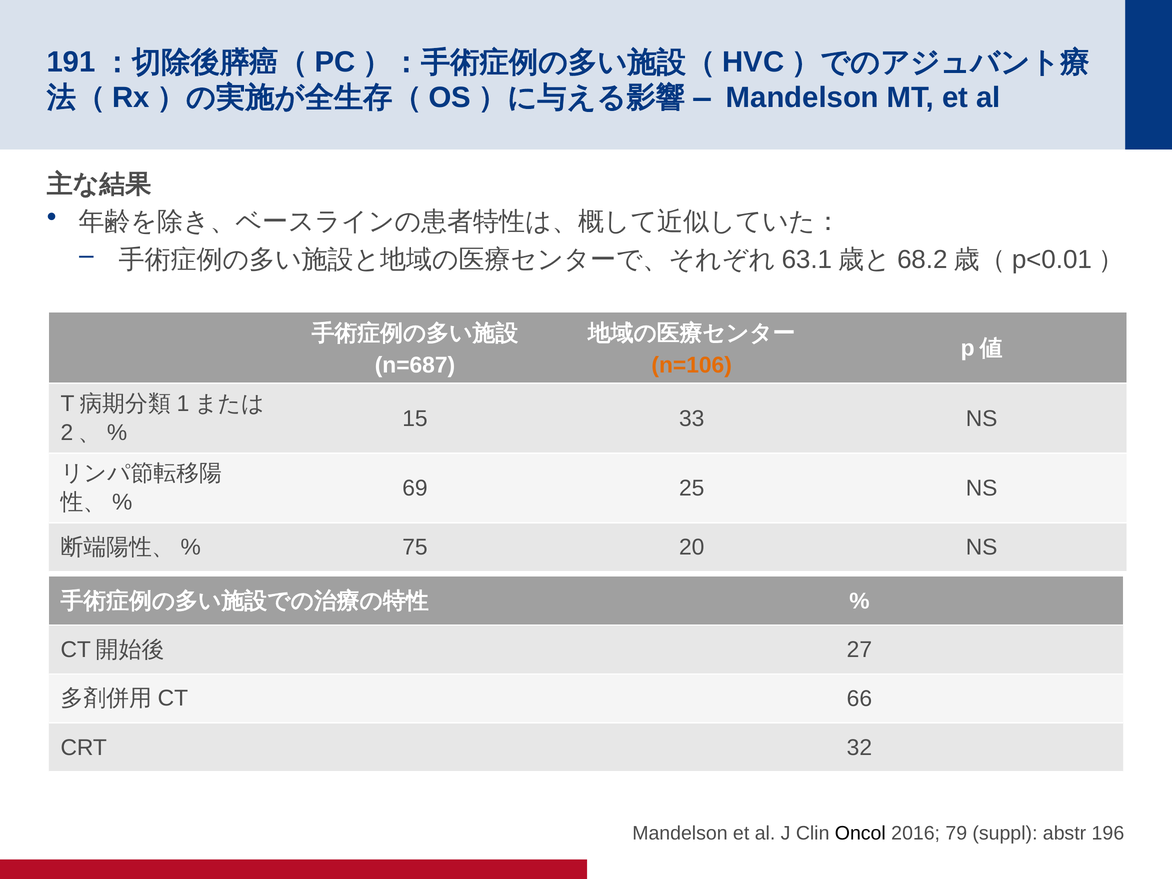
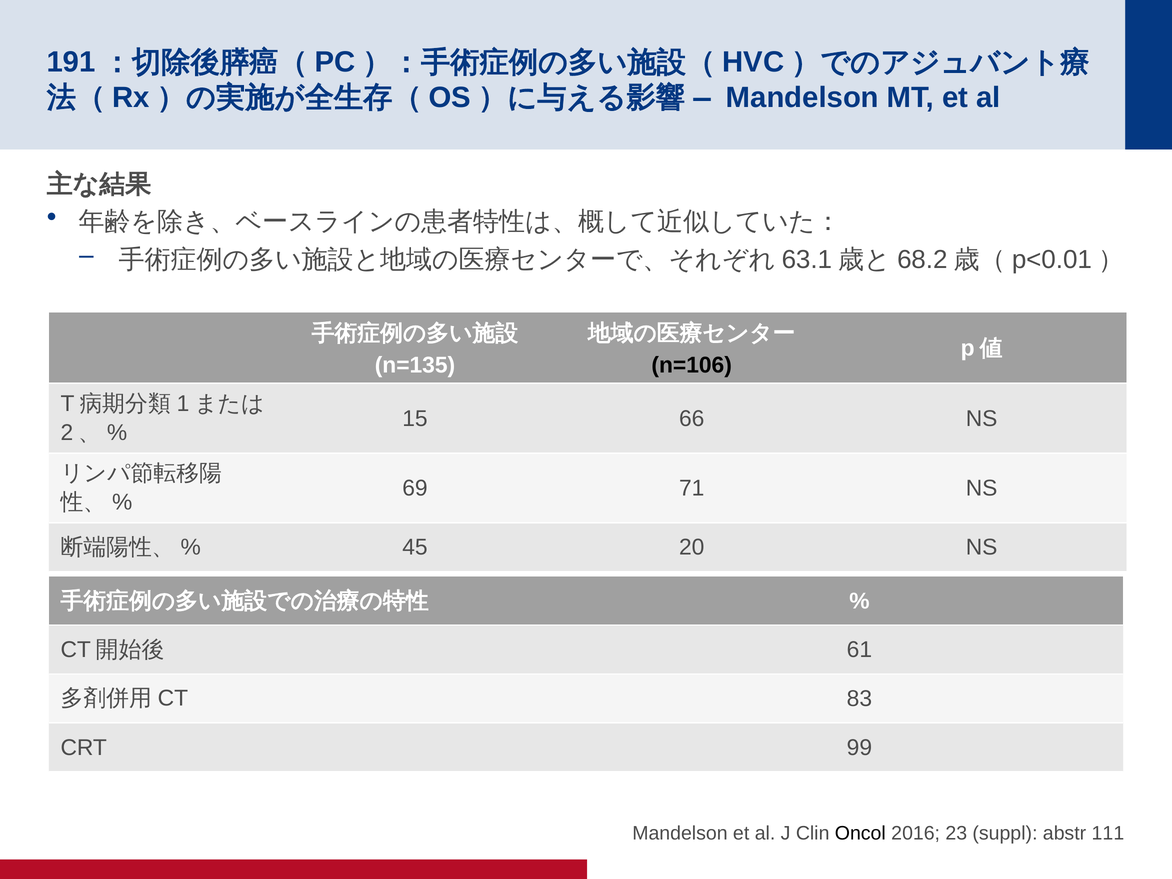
n=687: n=687 -> n=135
n=106 colour: orange -> black
33: 33 -> 66
25: 25 -> 71
75: 75 -> 45
27: 27 -> 61
66: 66 -> 83
32: 32 -> 99
79: 79 -> 23
196: 196 -> 111
